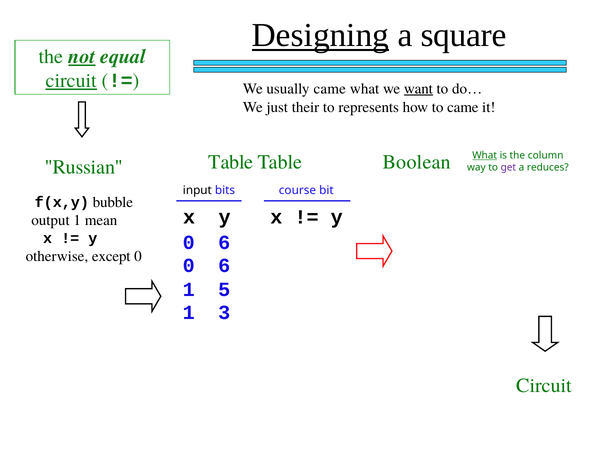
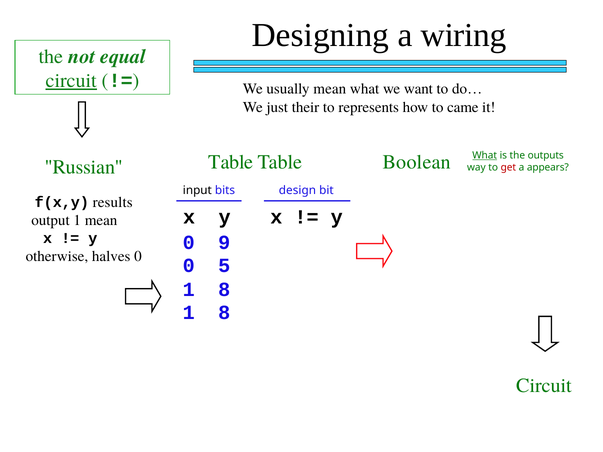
Designing underline: present -> none
square: square -> wiring
not underline: present -> none
usually came: came -> mean
want underline: present -> none
column: column -> outputs
get colour: purple -> red
reduces: reduces -> appears
course: course -> design
bubble: bubble -> results
6 at (224, 243): 6 -> 9
except: except -> halves
6 at (224, 266): 6 -> 5
5 at (224, 290): 5 -> 8
3 at (224, 313): 3 -> 8
